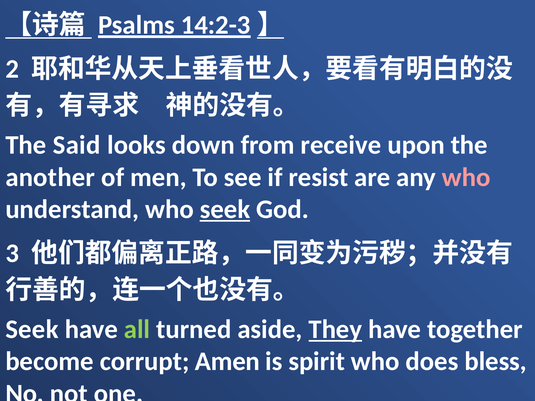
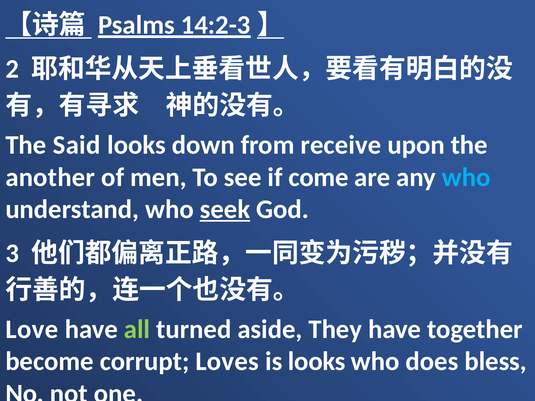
resist: resist -> come
who at (466, 177) colour: pink -> light blue
Seek at (32, 330): Seek -> Love
They underline: present -> none
Amen: Amen -> Loves
is spirit: spirit -> looks
